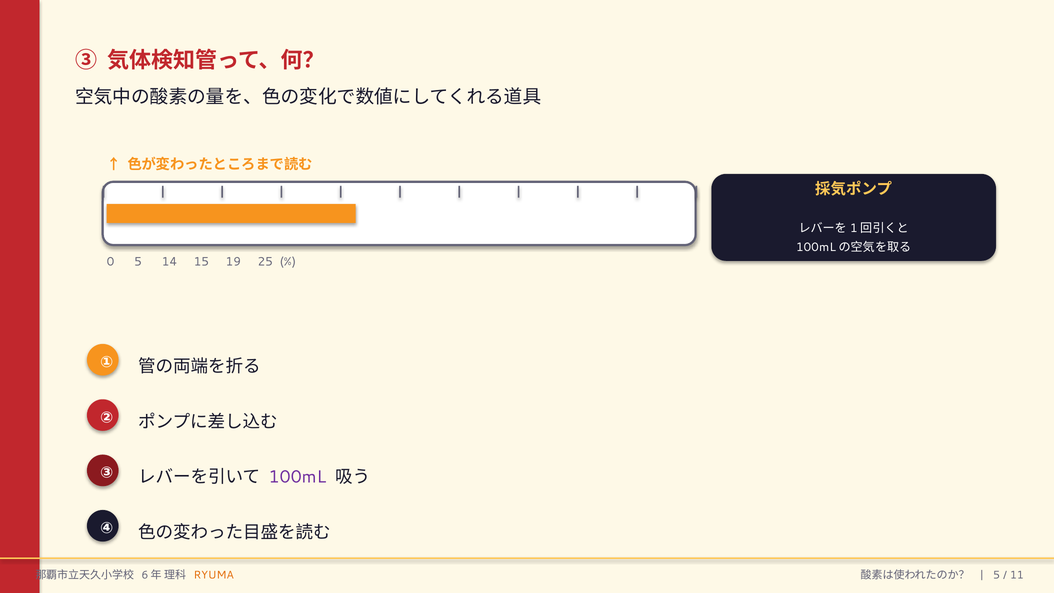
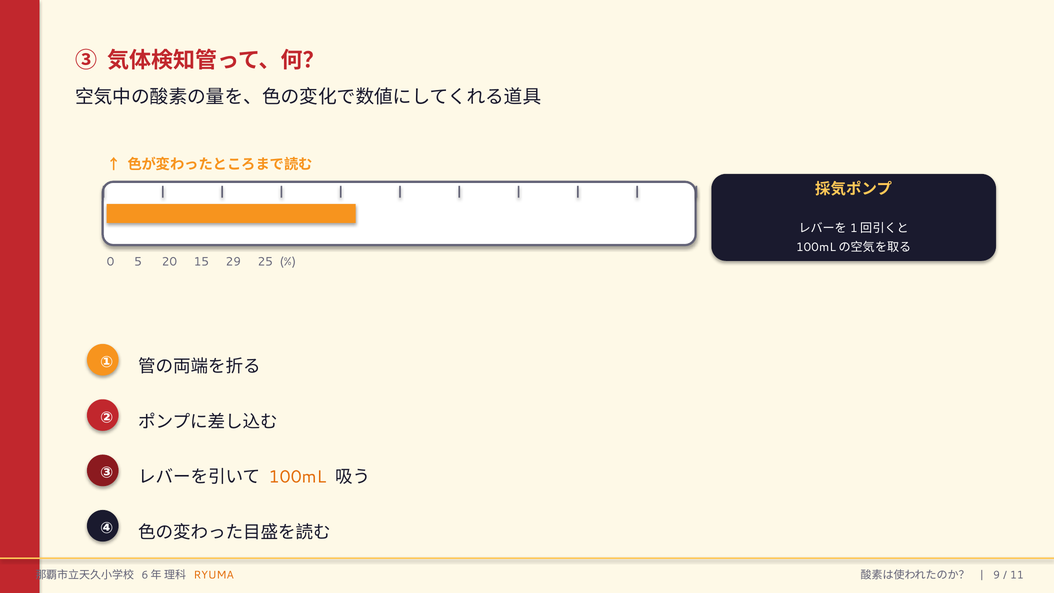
14: 14 -> 20
19: 19 -> 29
100mL colour: purple -> orange
5 at (997, 575): 5 -> 9
